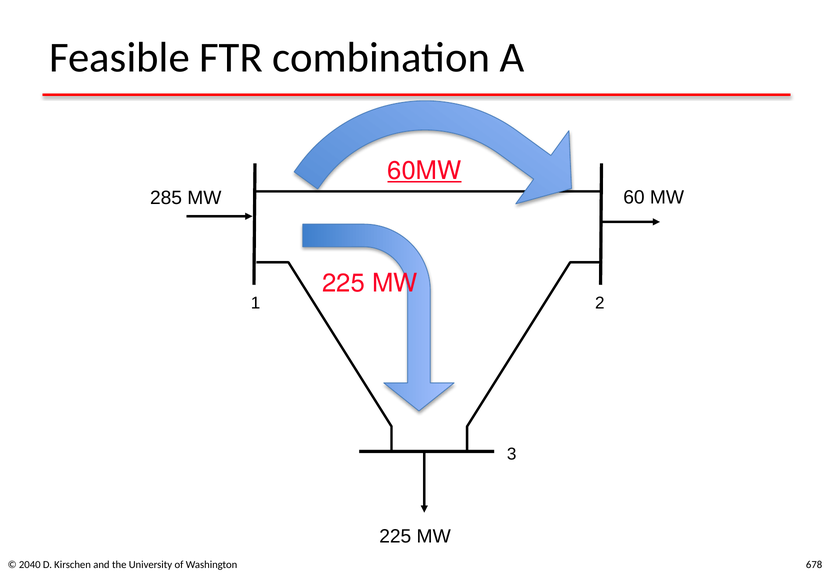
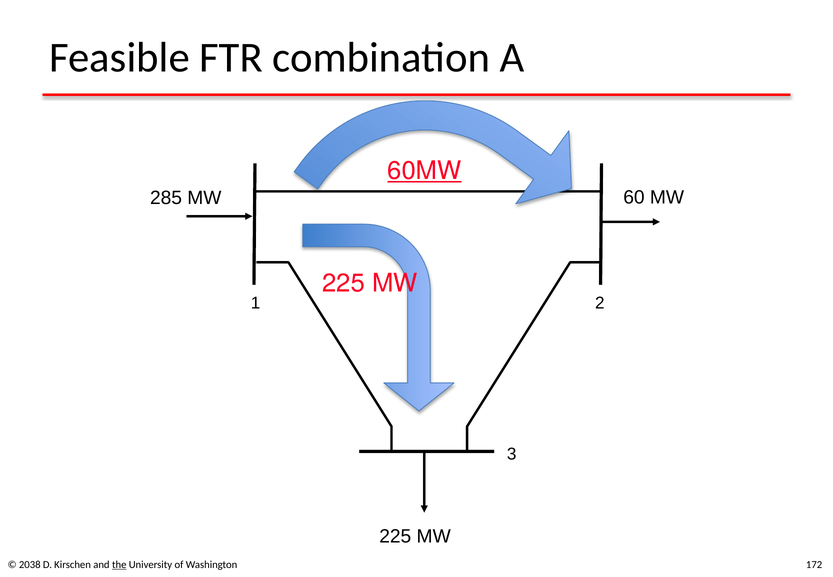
2040: 2040 -> 2038
the underline: none -> present
678: 678 -> 172
